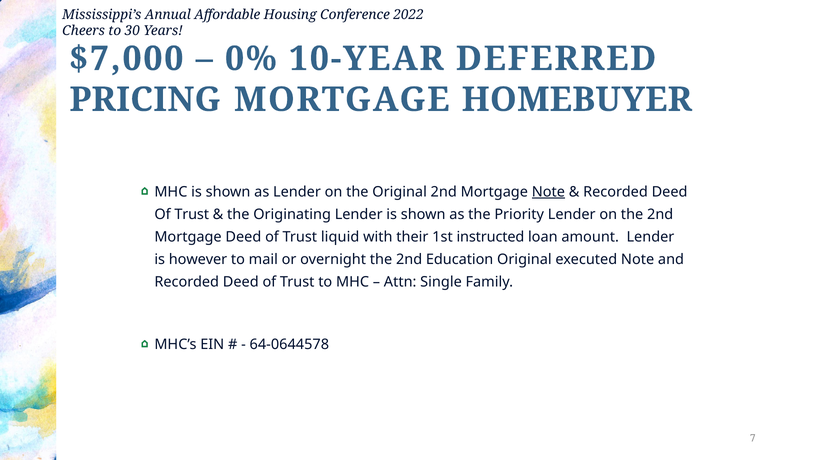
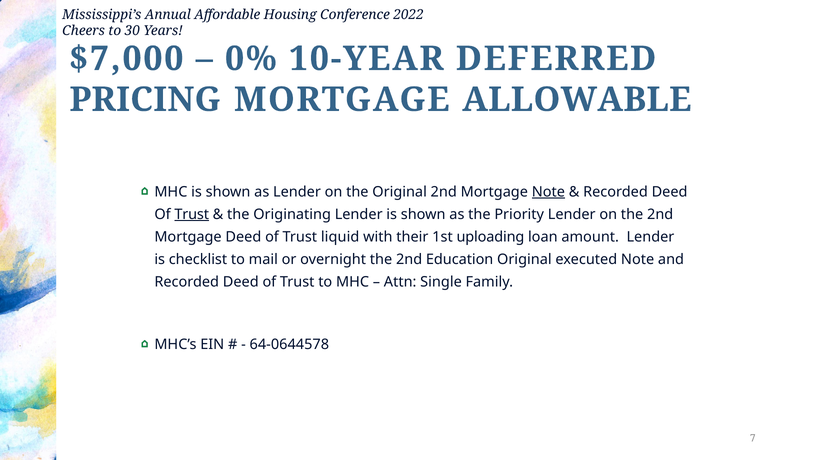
HOMEBUYER: HOMEBUYER -> ALLOWABLE
Trust at (192, 214) underline: none -> present
instructed: instructed -> uploading
however: however -> checklist
